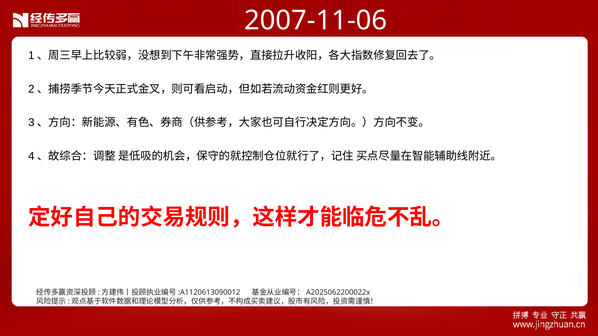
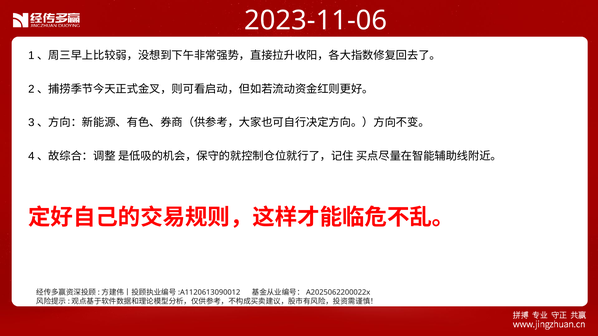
2007-11-06: 2007-11-06 -> 2023-11-06
